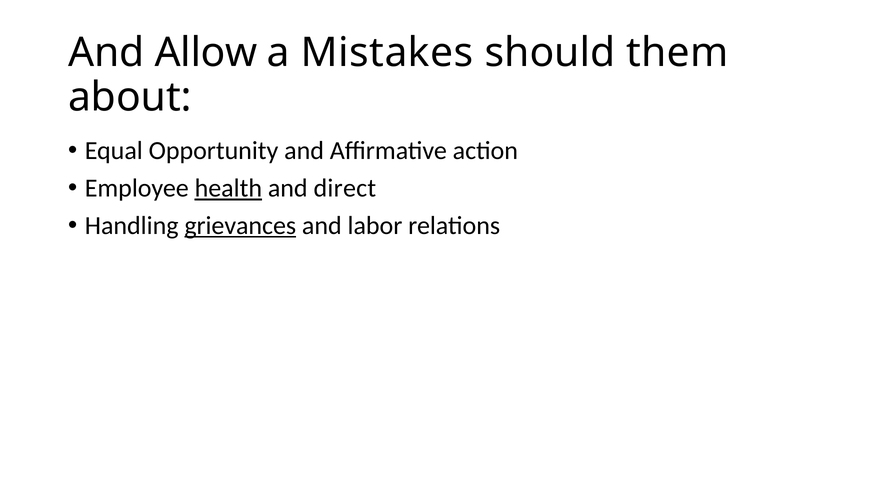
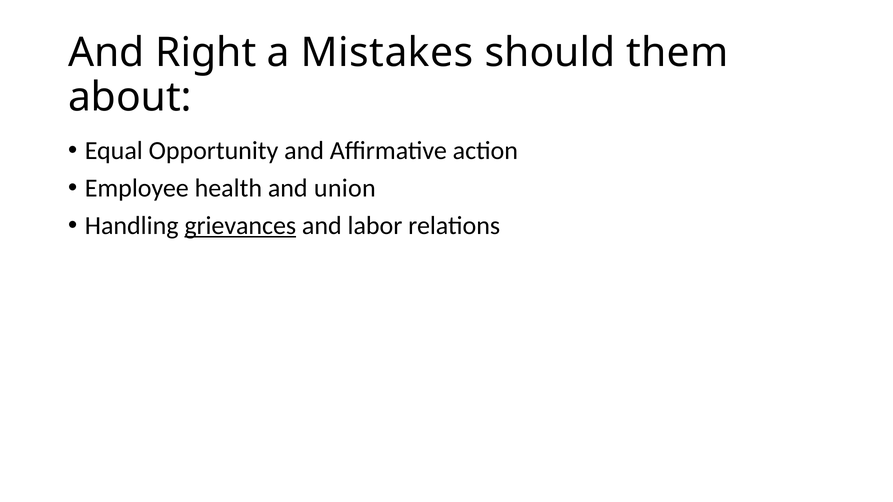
Allow: Allow -> Right
health underline: present -> none
direct: direct -> union
